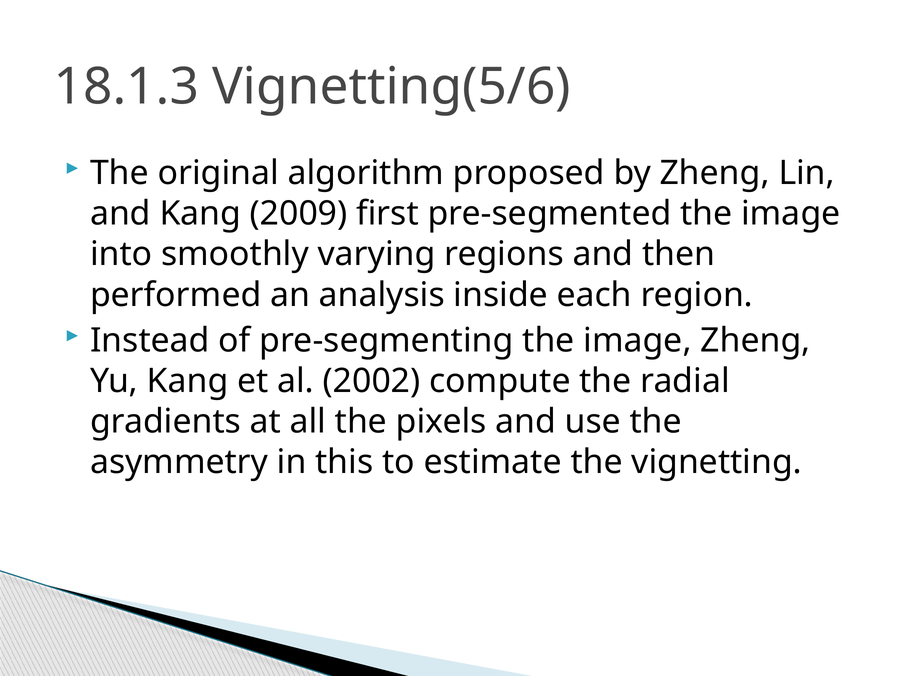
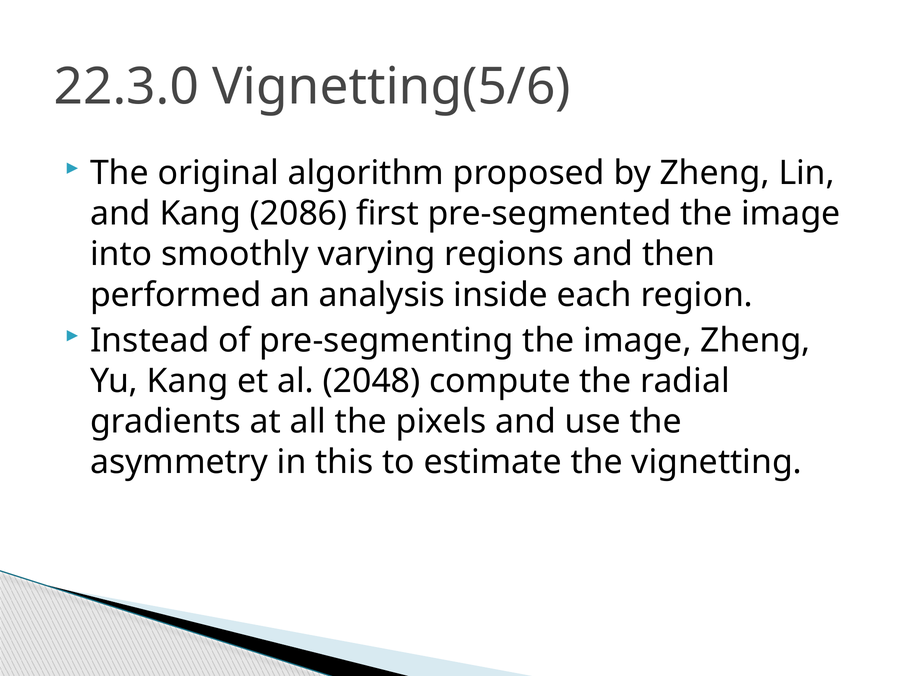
18.1.3: 18.1.3 -> 22.3.0
2009: 2009 -> 2086
2002: 2002 -> 2048
